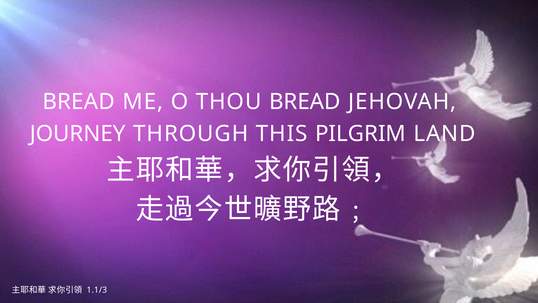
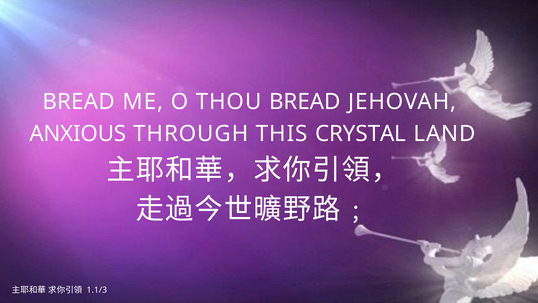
JOURNEY: JOURNEY -> ANXIOUS
PILGRIM: PILGRIM -> CRYSTAL
